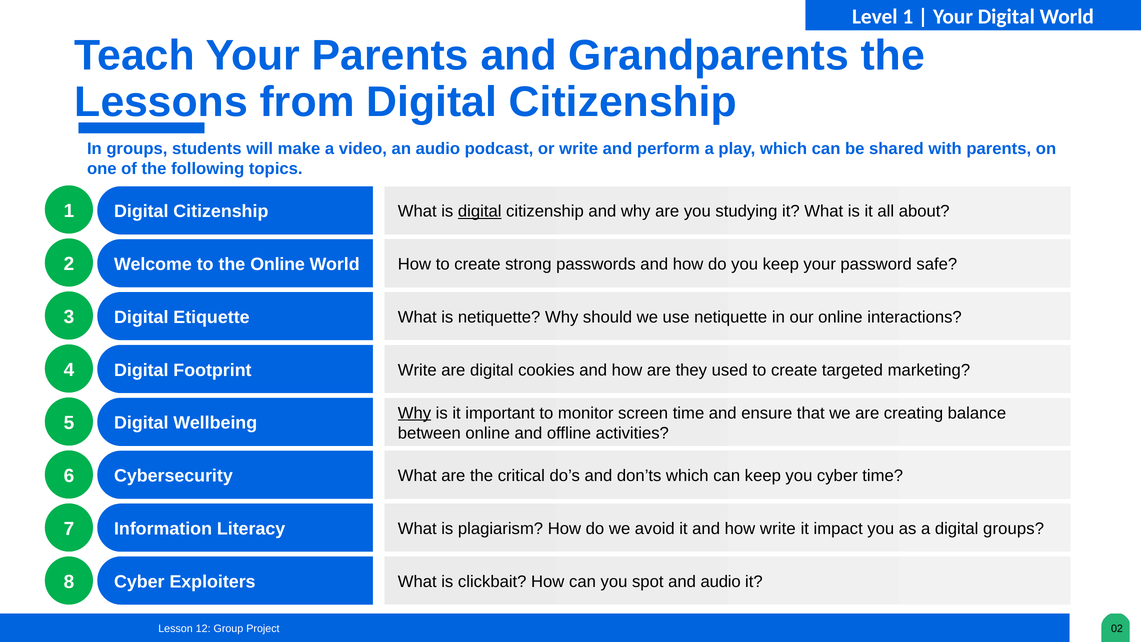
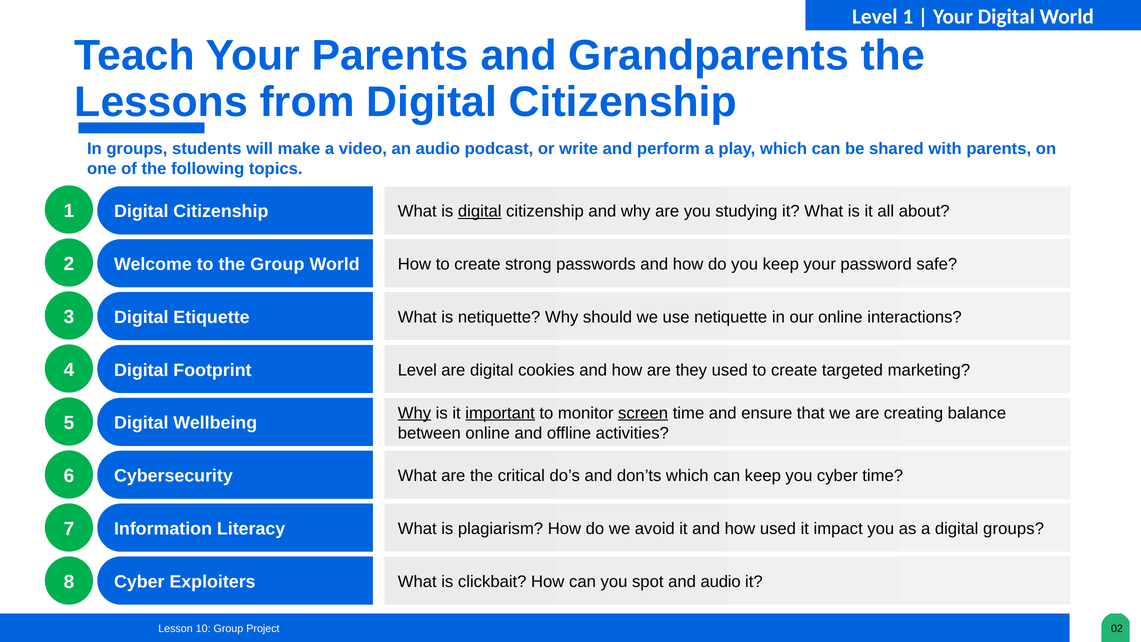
the Online: Online -> Group
Write at (417, 370): Write -> Level
important underline: none -> present
screen underline: none -> present
how write: write -> used
12: 12 -> 10
